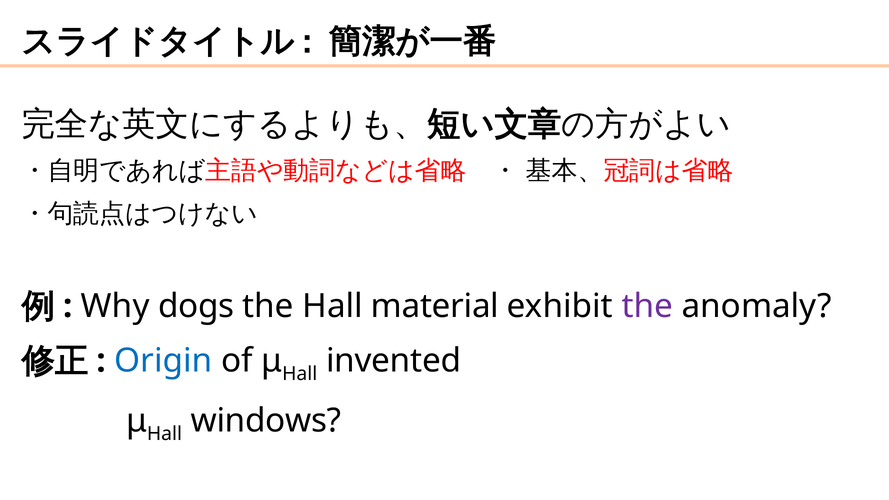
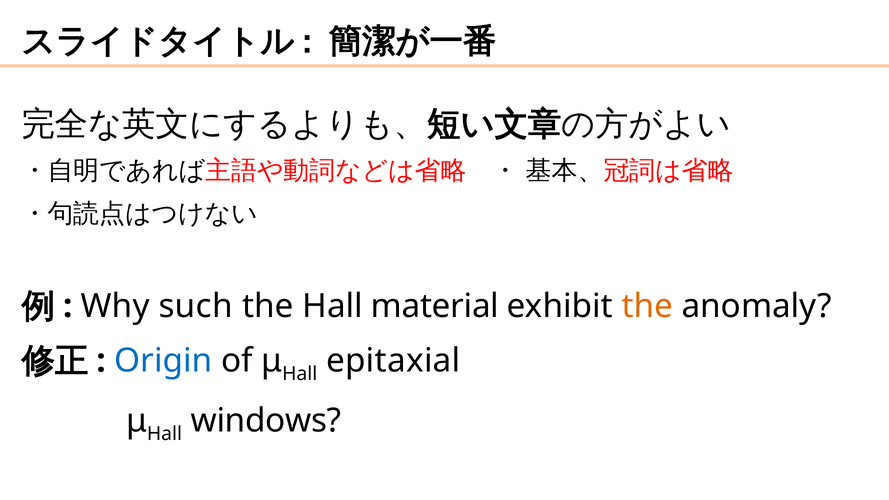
dogs: dogs -> such
the at (647, 306) colour: purple -> orange
invented: invented -> epitaxial
